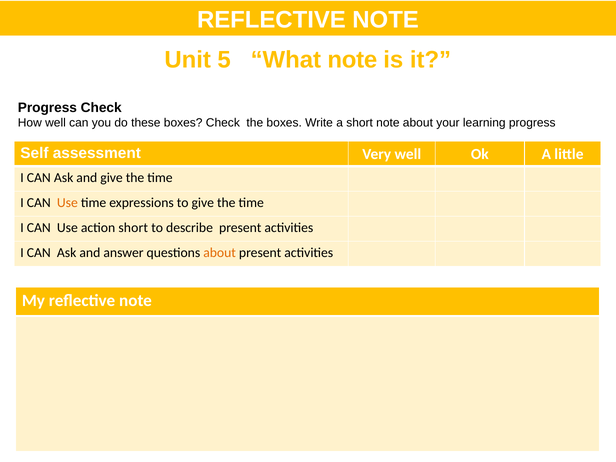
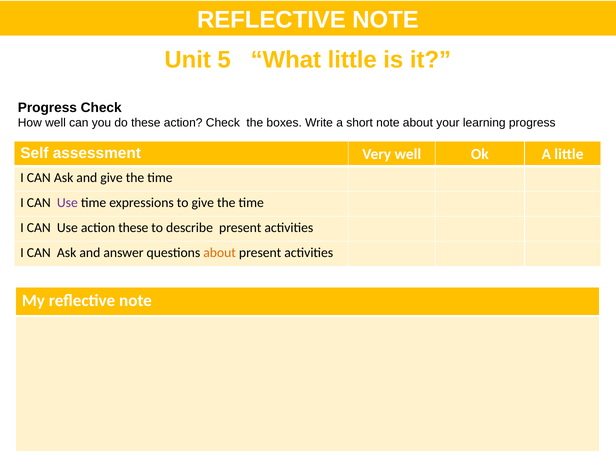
What note: note -> little
these boxes: boxes -> action
Use at (67, 203) colour: orange -> purple
action short: short -> these
